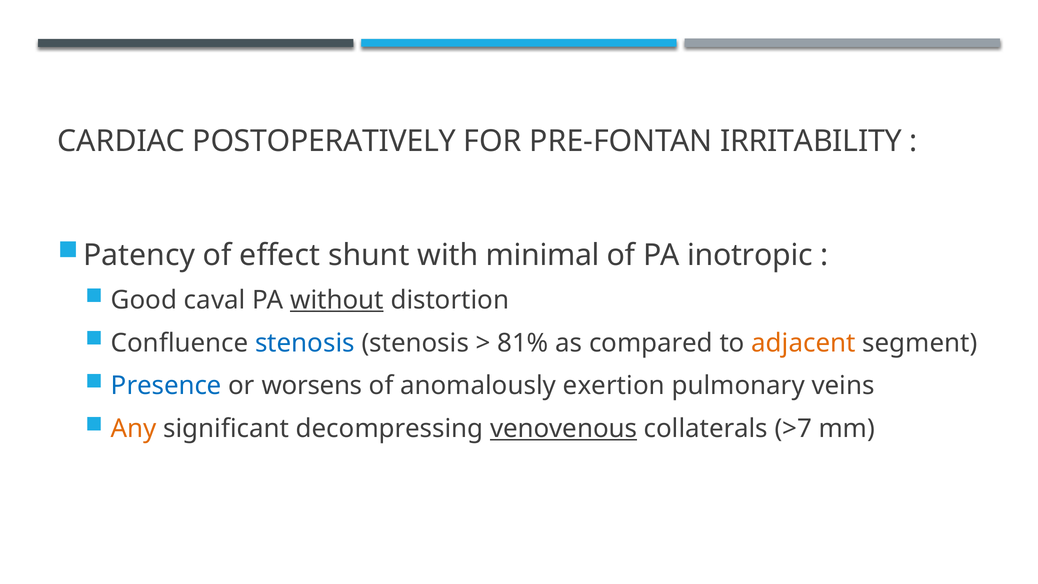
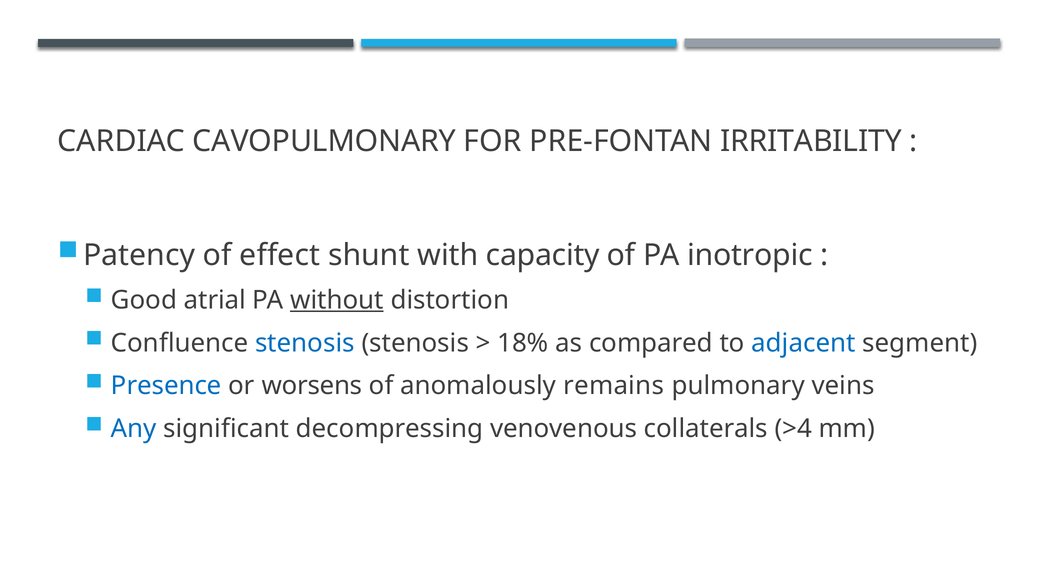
POSTOPERATIVELY: POSTOPERATIVELY -> CAVOPULMONARY
minimal: minimal -> capacity
caval: caval -> atrial
81%: 81% -> 18%
adjacent colour: orange -> blue
exertion: exertion -> remains
Any colour: orange -> blue
venovenous underline: present -> none
>7: >7 -> >4
